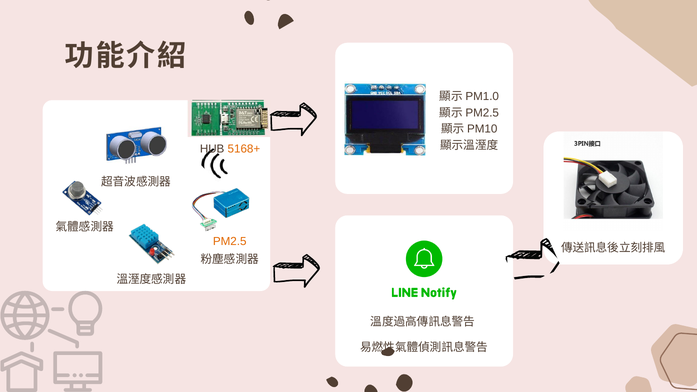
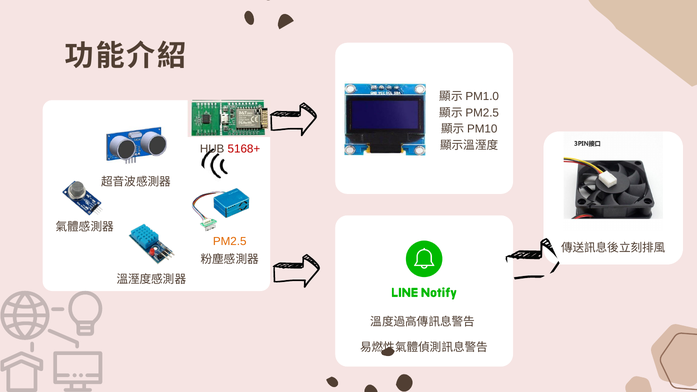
5168+ colour: orange -> red
